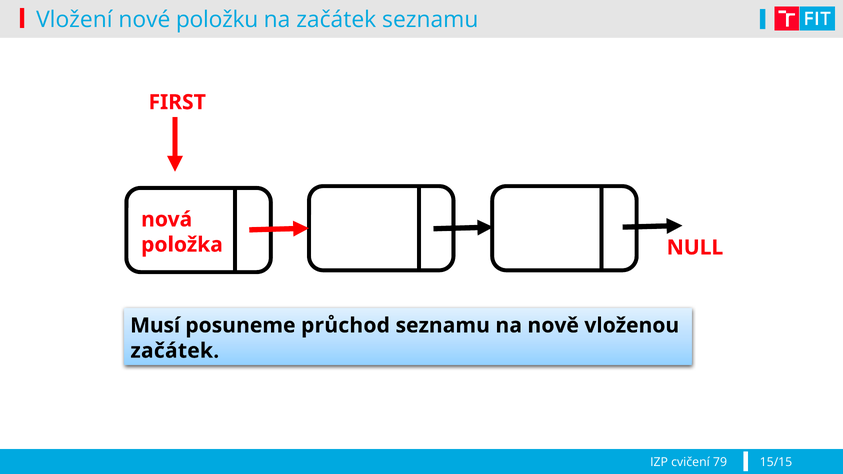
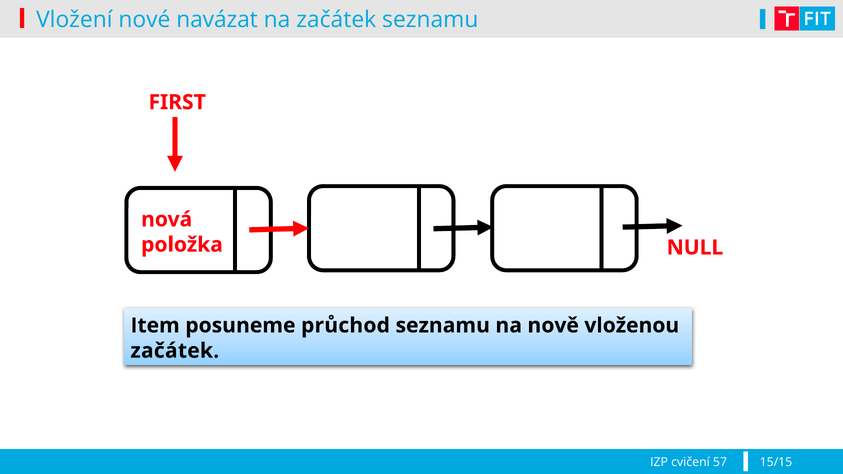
položku: položku -> navázat
Musí: Musí -> Item
79: 79 -> 57
